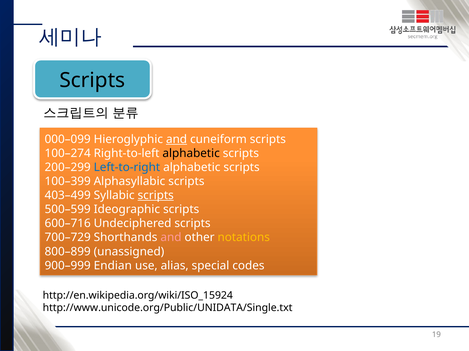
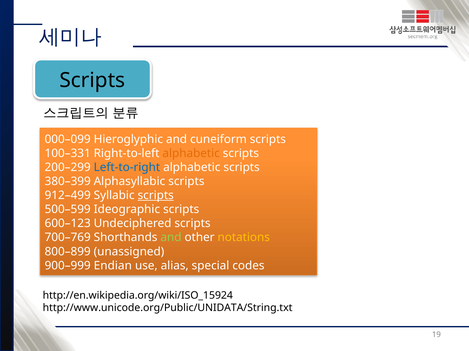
and at (177, 139) underline: present -> none
100–274: 100–274 -> 100–331
alphabetic at (191, 154) colour: black -> orange
100–399: 100–399 -> 380–399
403–499: 403–499 -> 912–499
600–716: 600–716 -> 600–123
700–729: 700–729 -> 700–769
and at (171, 238) colour: pink -> light green
http://www.unicode.org/Public/UNIDATA/Single.txt: http://www.unicode.org/Public/UNIDATA/Single.txt -> http://www.unicode.org/Public/UNIDATA/String.txt
